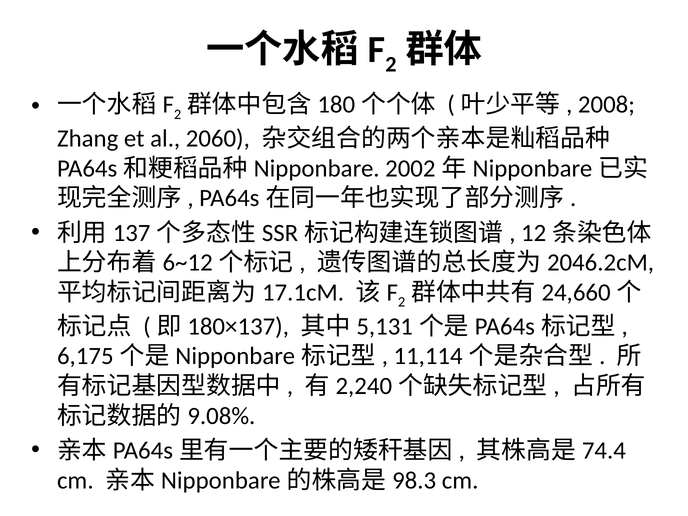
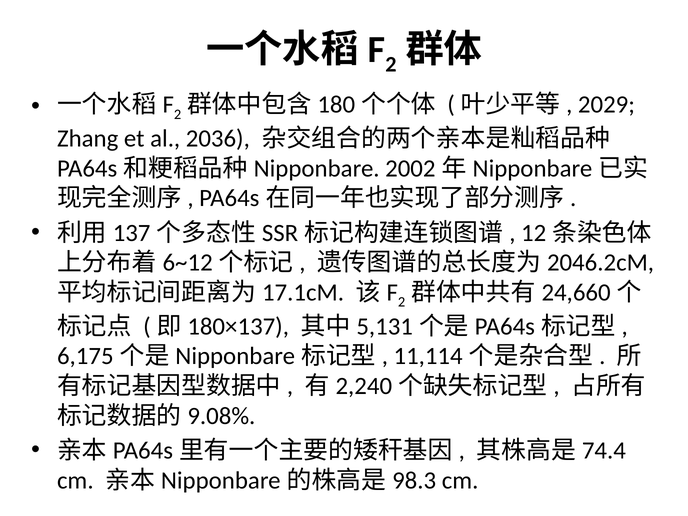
2008: 2008 -> 2029
2060: 2060 -> 2036
